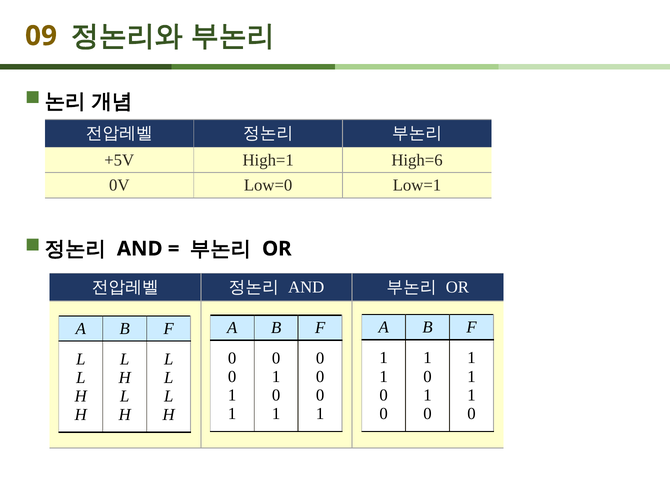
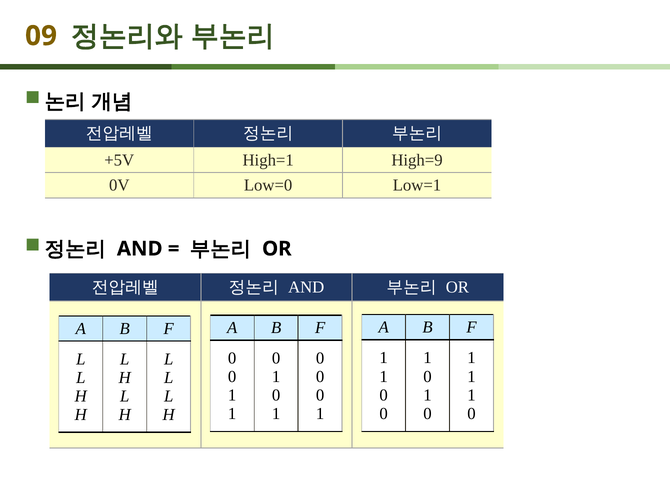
High=6: High=6 -> High=9
